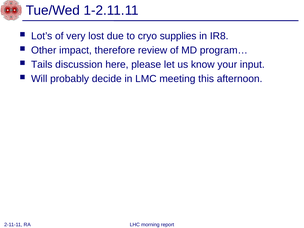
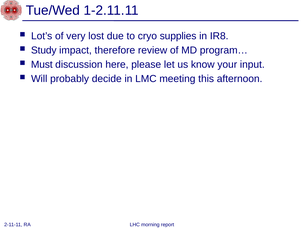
Other: Other -> Study
Tails: Tails -> Must
